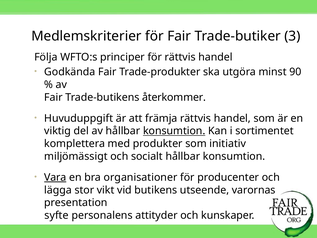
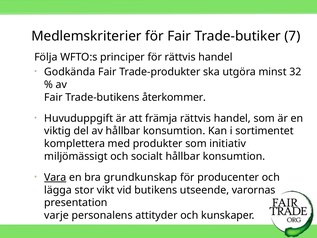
3: 3 -> 7
90: 90 -> 32
konsumtion at (174, 131) underline: present -> none
organisationer: organisationer -> grundkunskap
syfte: syfte -> varje
